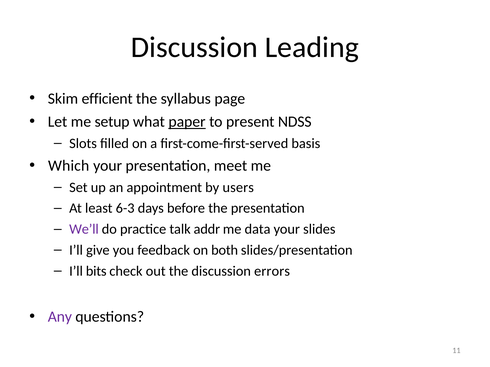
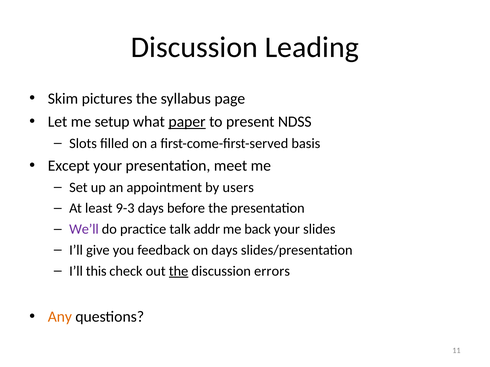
efficient: efficient -> pictures
Which: Which -> Except
6-3: 6-3 -> 9-3
data: data -> back
on both: both -> days
bits: bits -> this
the at (179, 271) underline: none -> present
Any colour: purple -> orange
